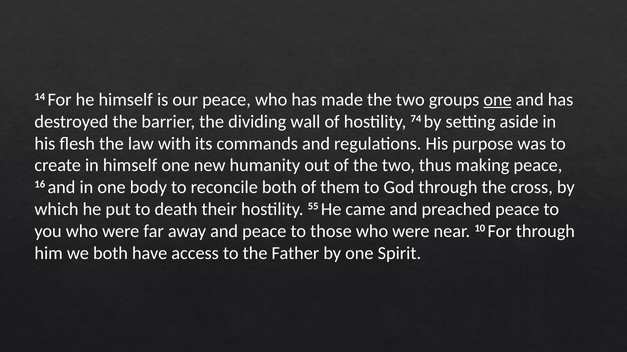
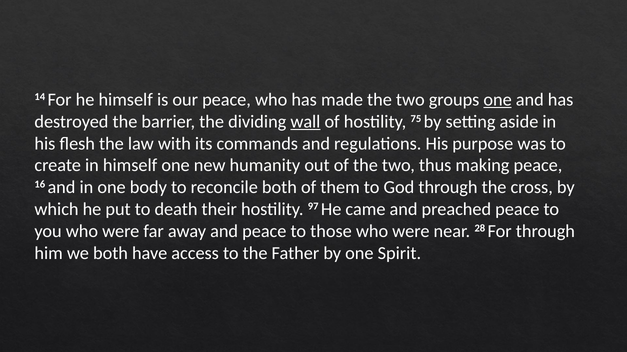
wall underline: none -> present
74: 74 -> 75
55: 55 -> 97
10: 10 -> 28
